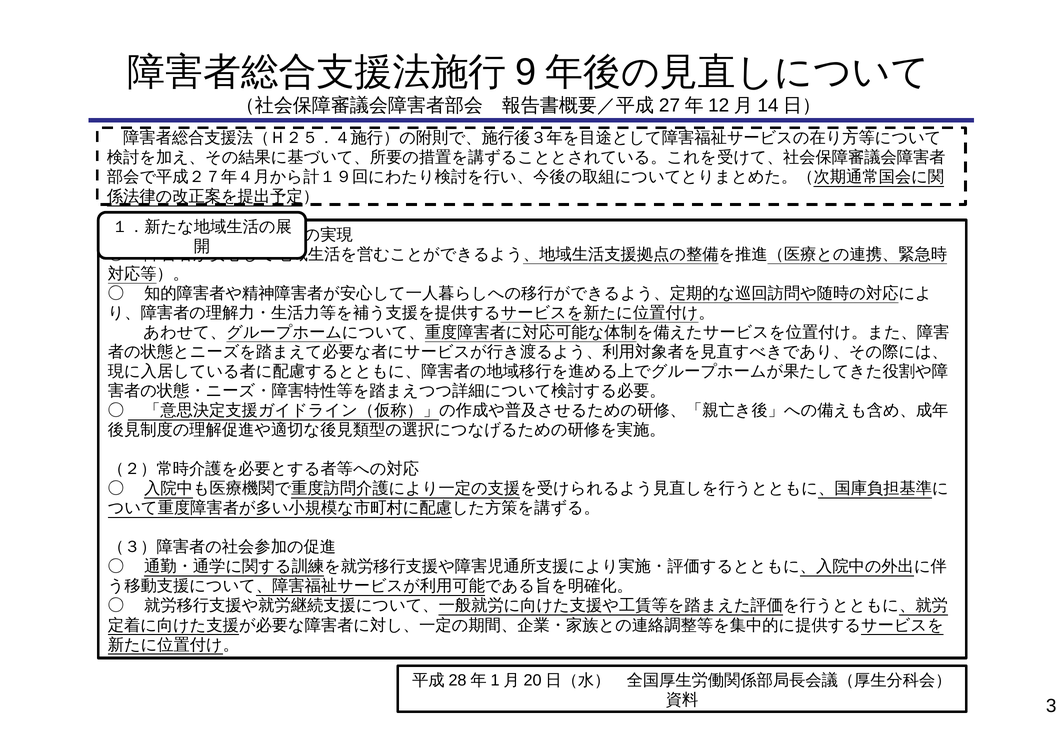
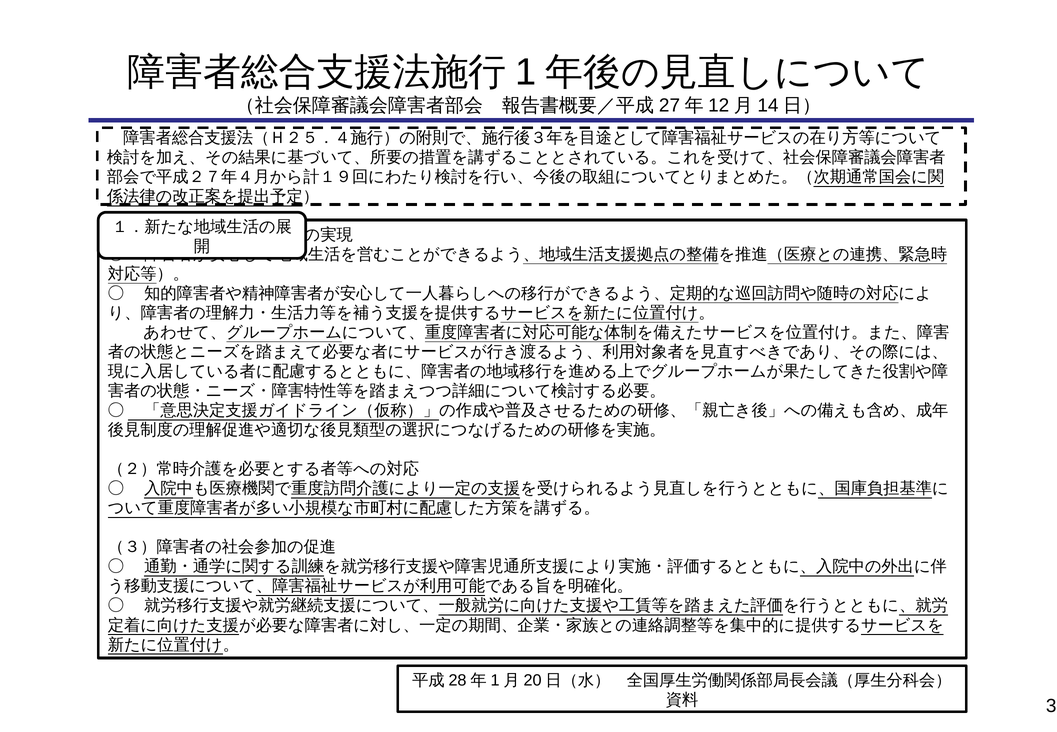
9: 9 -> 1
